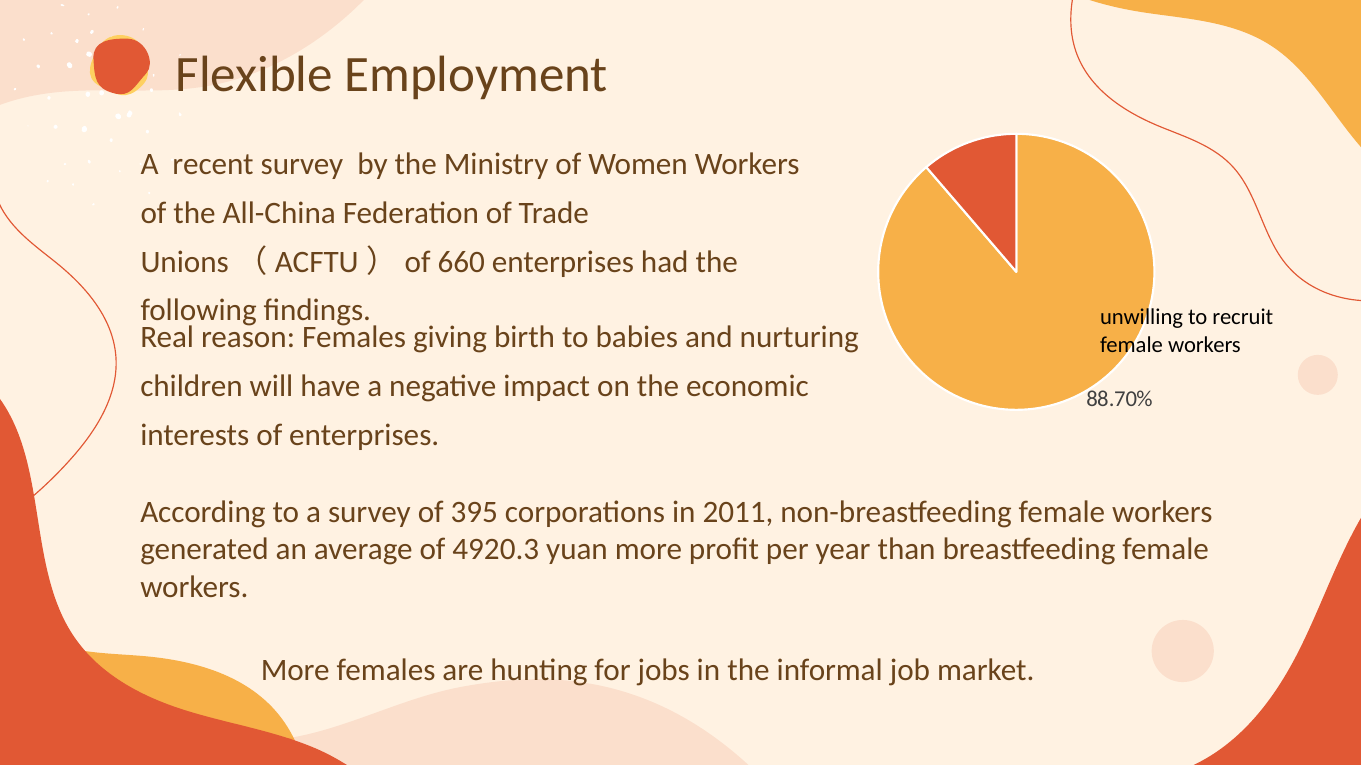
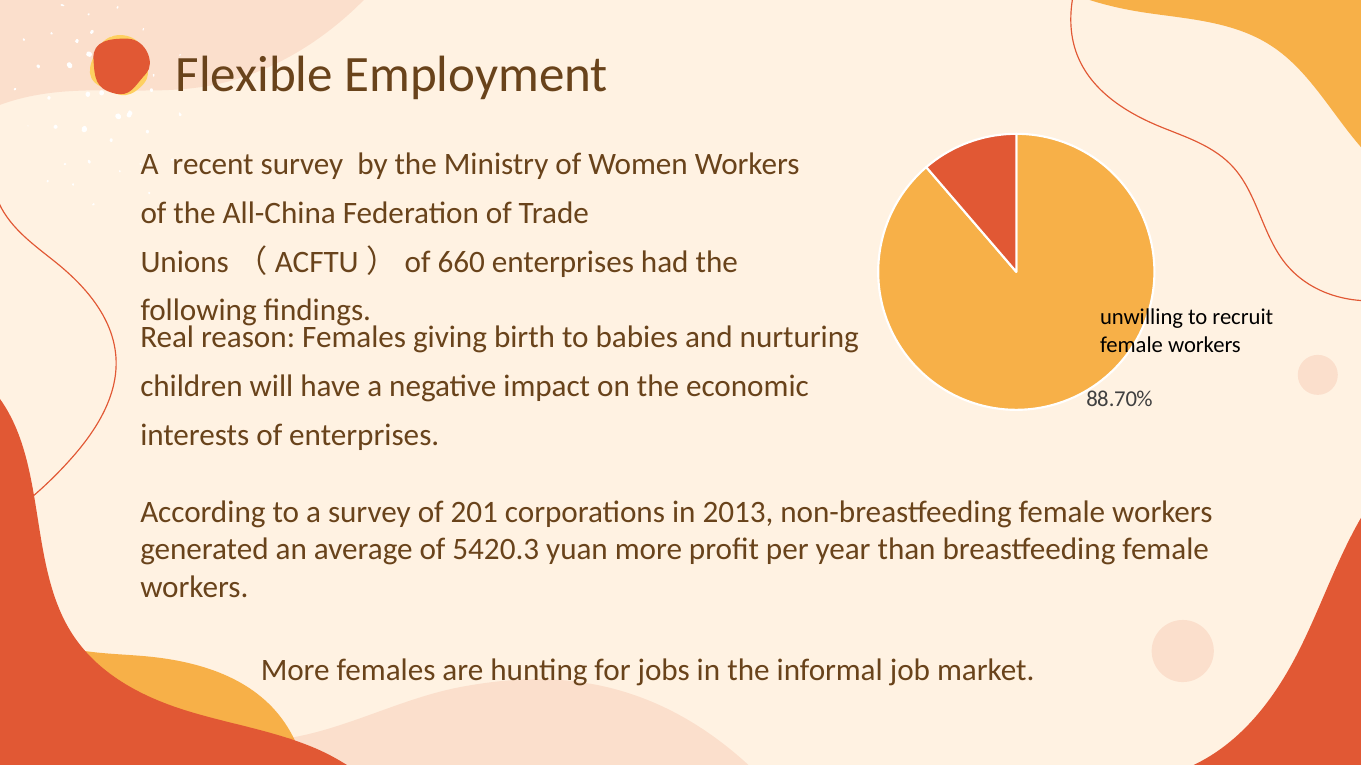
395: 395 -> 201
2011: 2011 -> 2013
4920.3: 4920.3 -> 5420.3
